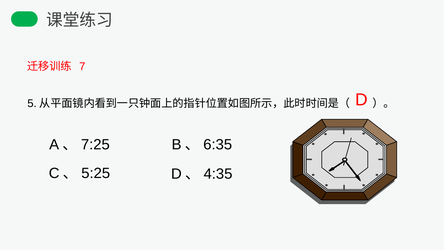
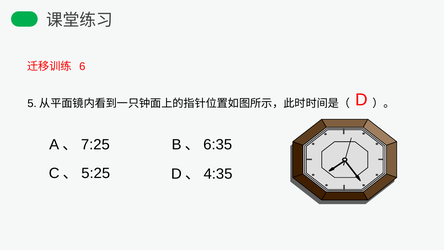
7: 7 -> 6
